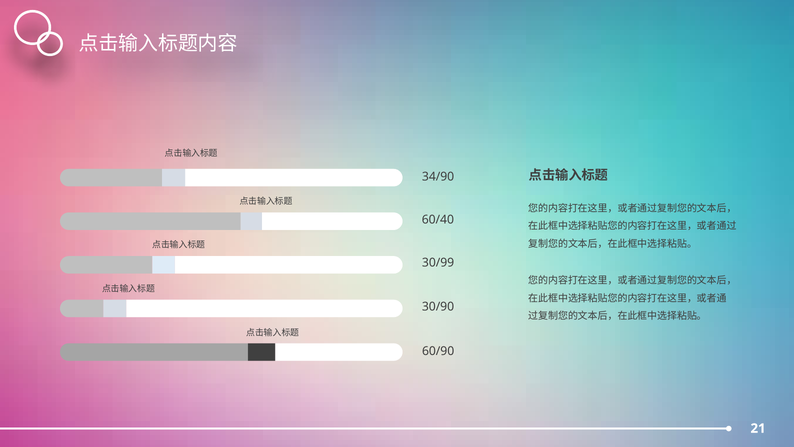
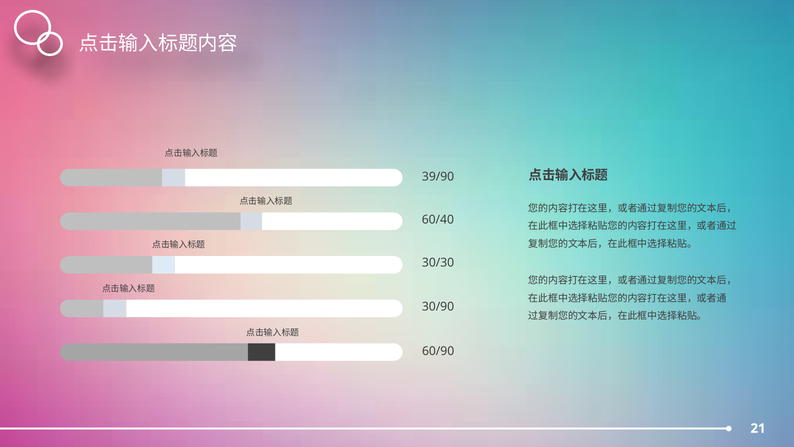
34/90: 34/90 -> 39/90
30/99: 30/99 -> 30/30
